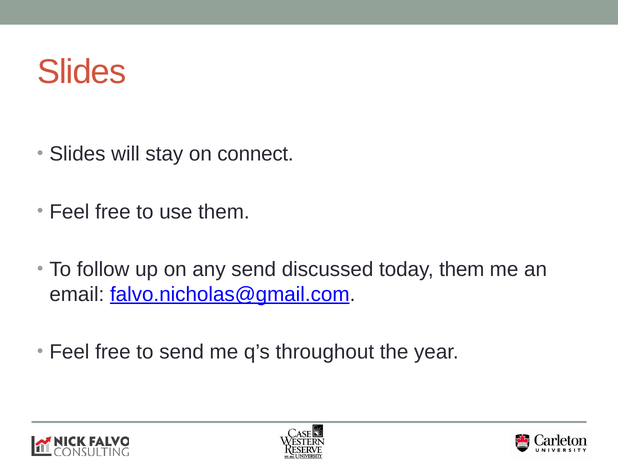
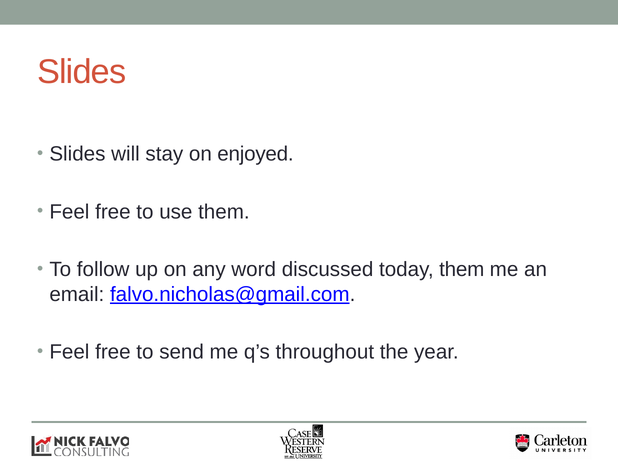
connect: connect -> enjoyed
any send: send -> word
